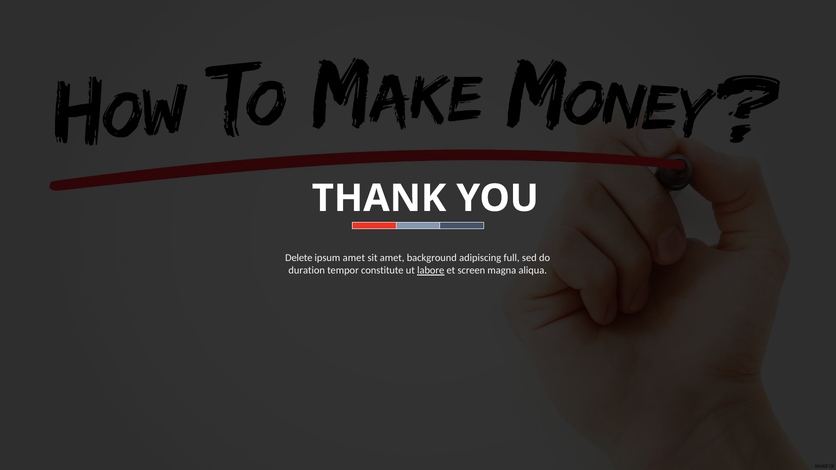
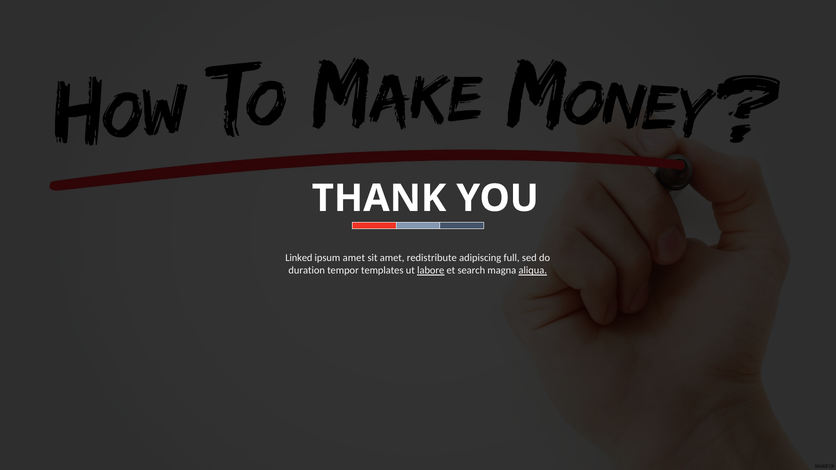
Delete: Delete -> Linked
background: background -> redistribute
constitute: constitute -> templates
screen: screen -> search
aliqua underline: none -> present
